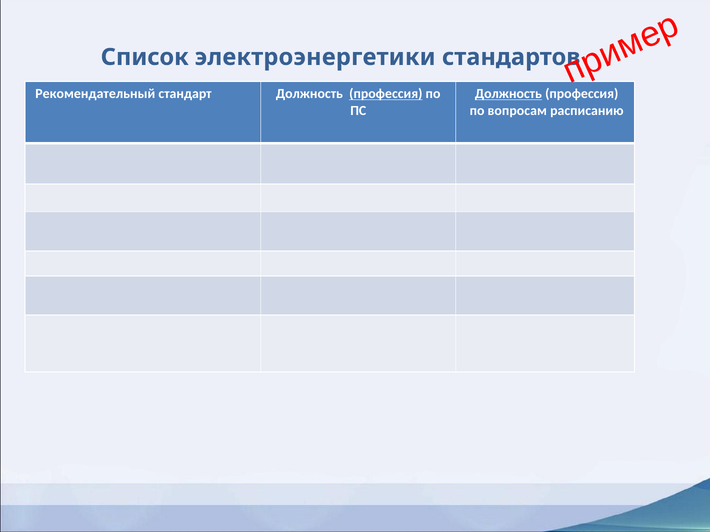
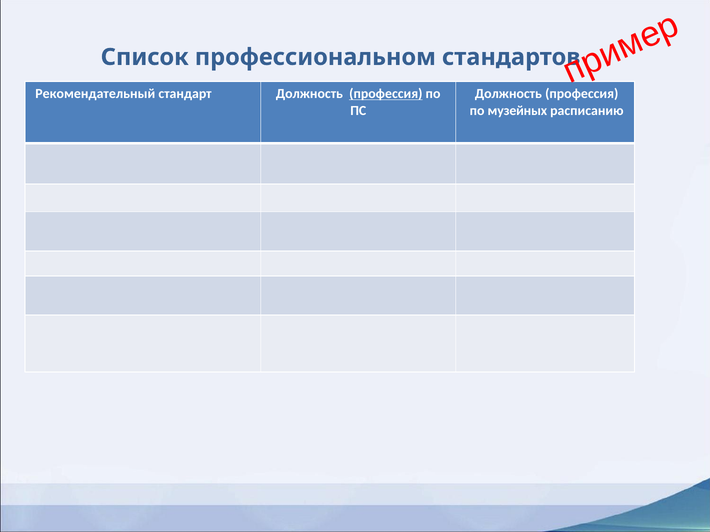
электроэнергетики: электроэнергетики -> профессиональном
Должность at (508, 94) underline: present -> none
вопросам: вопросам -> музейных
